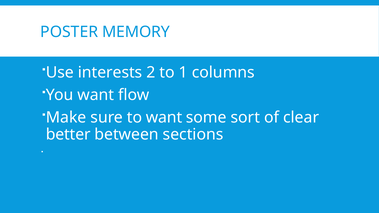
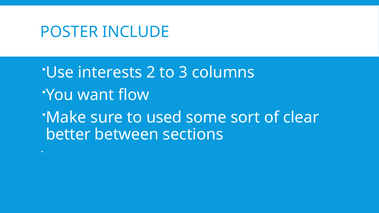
MEMORY: MEMORY -> INCLUDE
1: 1 -> 3
to want: want -> used
